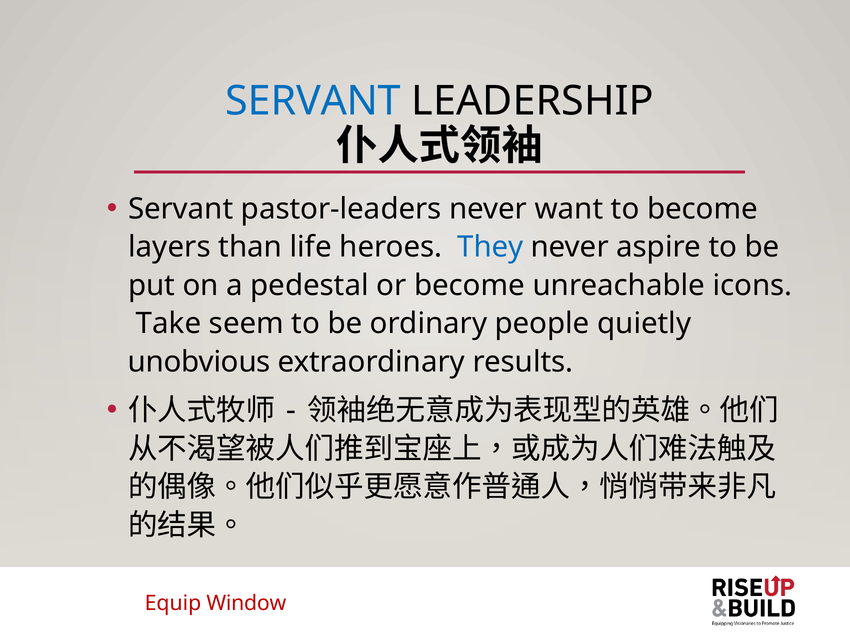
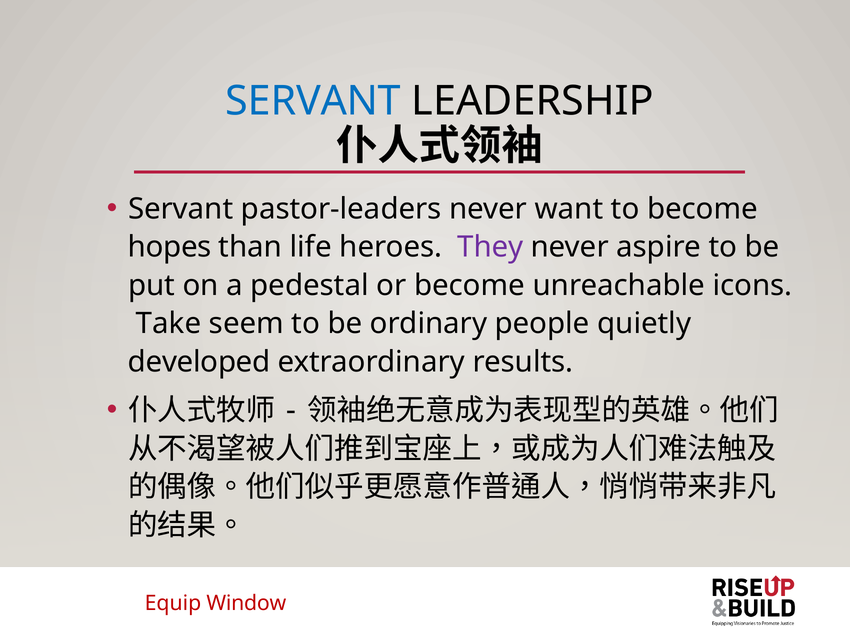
layers: layers -> hopes
They colour: blue -> purple
unobvious: unobvious -> developed
